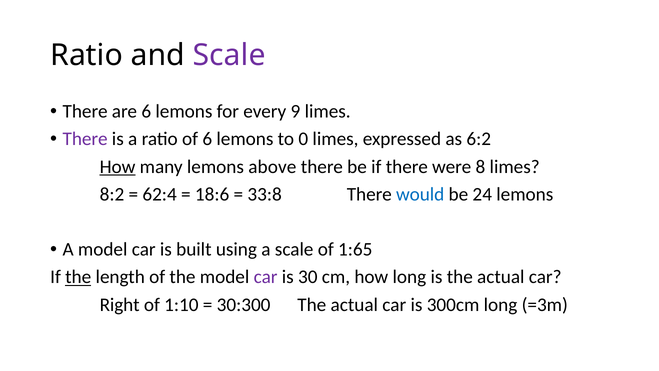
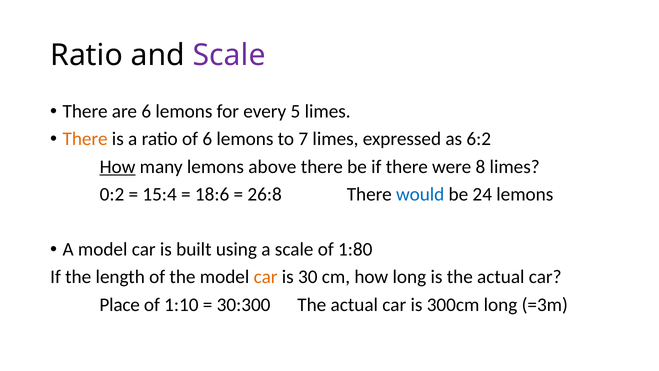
9: 9 -> 5
There at (85, 139) colour: purple -> orange
0: 0 -> 7
8:2: 8:2 -> 0:2
62:4: 62:4 -> 15:4
33:8: 33:8 -> 26:8
1:65: 1:65 -> 1:80
the at (78, 277) underline: present -> none
car at (266, 277) colour: purple -> orange
Right: Right -> Place
